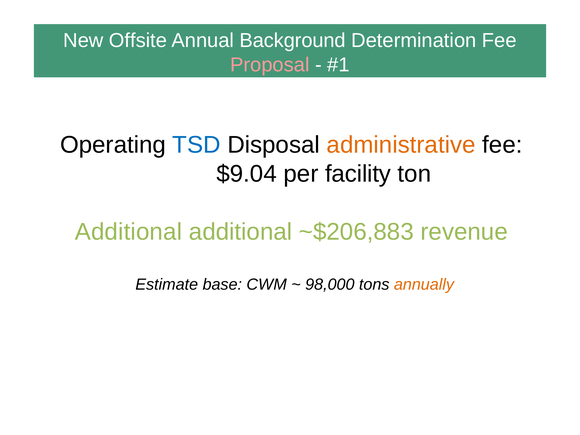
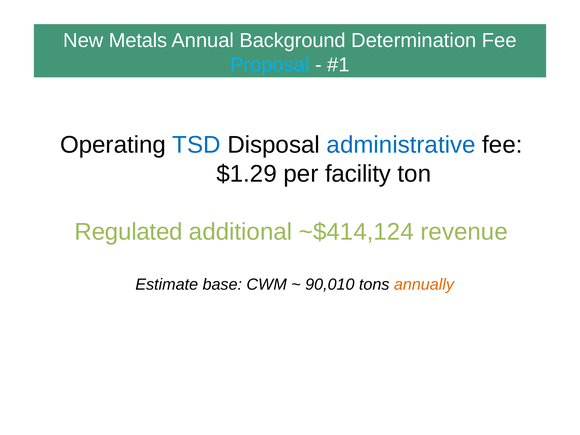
Offsite: Offsite -> Metals
Proposal colour: pink -> light blue
administrative colour: orange -> blue
$9.04: $9.04 -> $1.29
Additional at (128, 232): Additional -> Regulated
~$206,883: ~$206,883 -> ~$414,124
98,000: 98,000 -> 90,010
